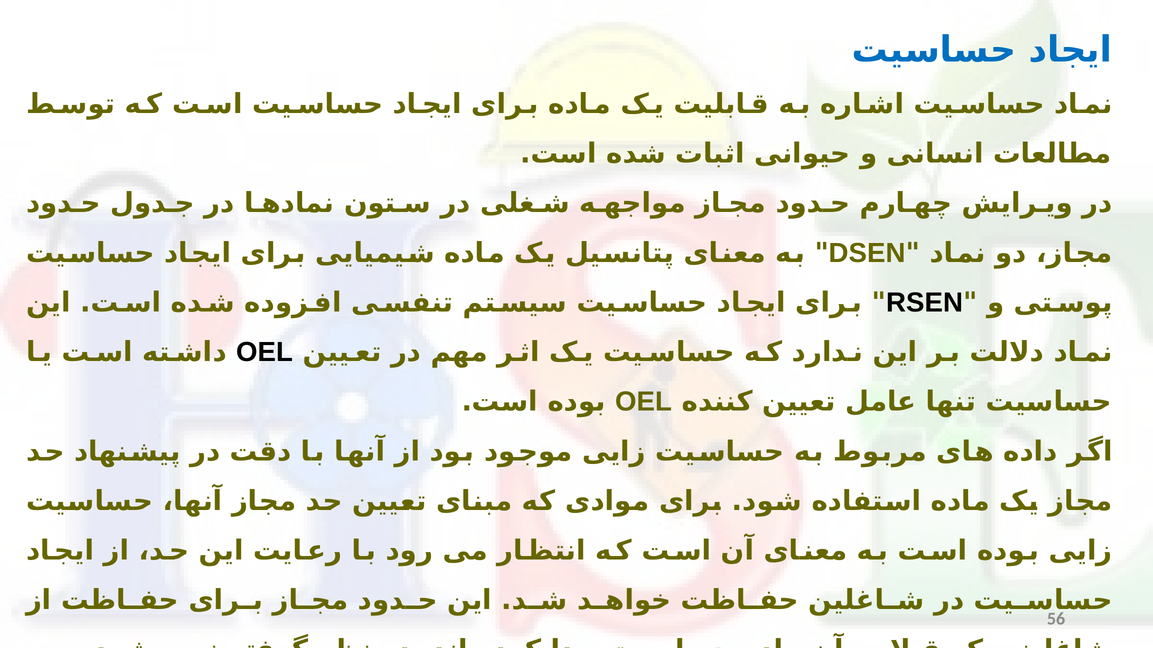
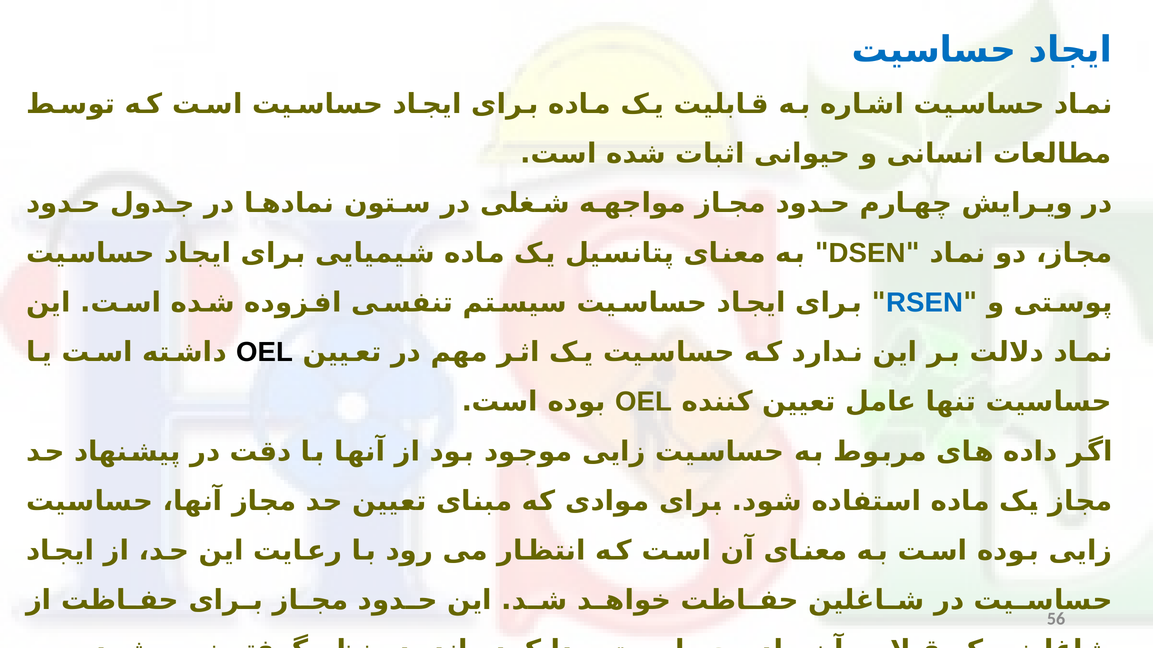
RSEN colour: black -> blue
